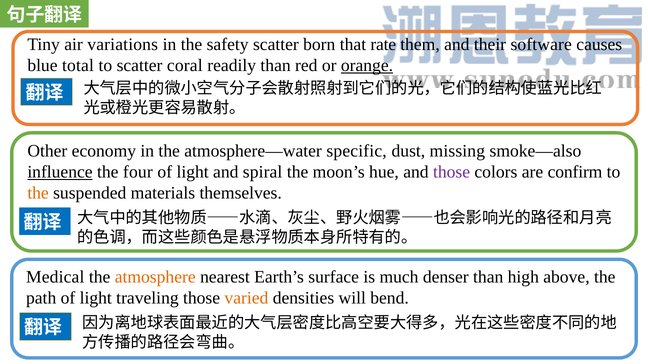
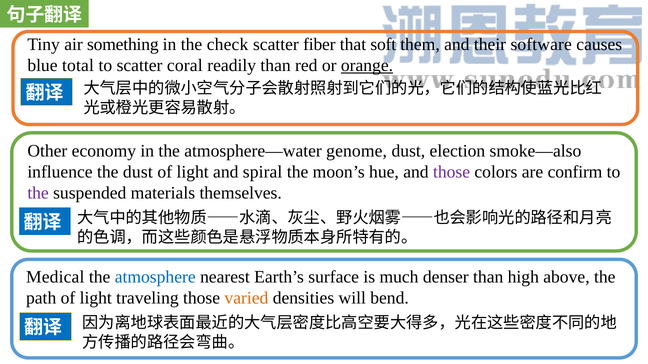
variations: variations -> something
safety: safety -> check
born: born -> fiber
rate: rate -> soft
specific: specific -> genome
missing: missing -> election
influence underline: present -> none
the four: four -> dust
the at (38, 193) colour: orange -> purple
atmosphere colour: orange -> blue
